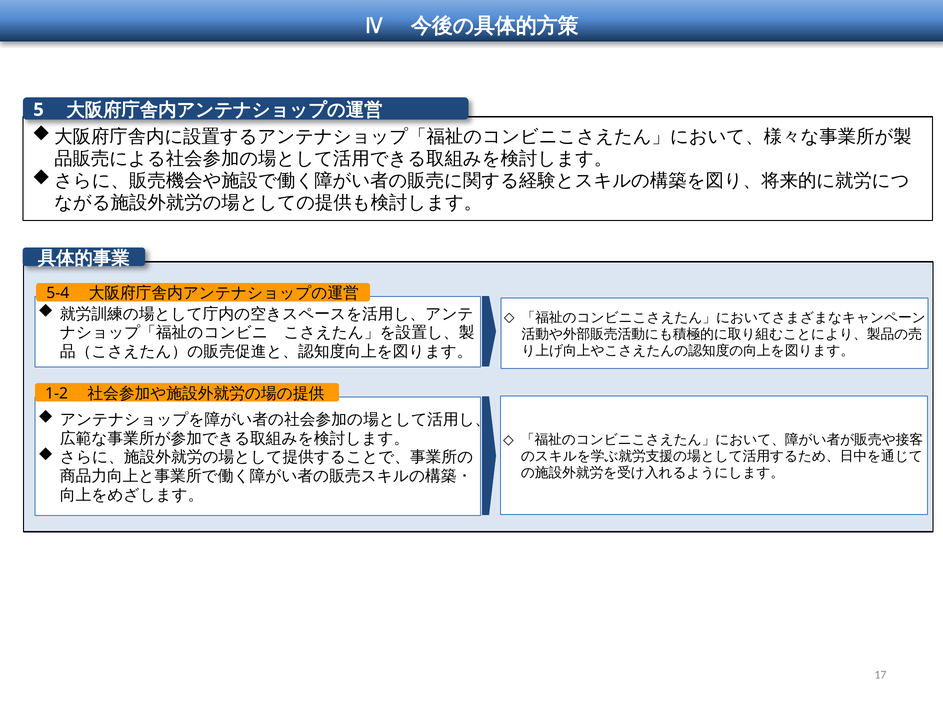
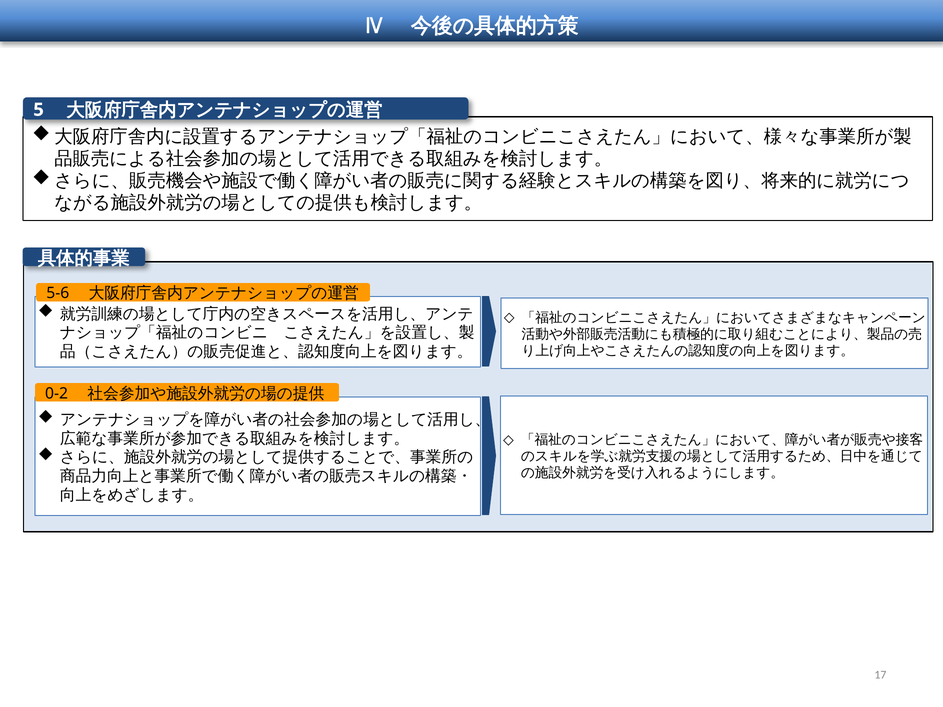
5-4: 5-4 -> 5-6
1-2: 1-2 -> 0-2
